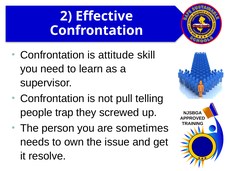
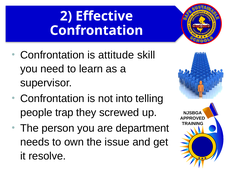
pull: pull -> into
sometimes: sometimes -> department
